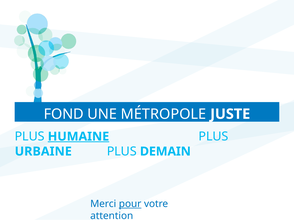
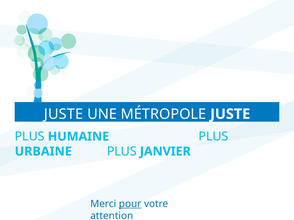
FOND at (64, 114): FOND -> JUSTE
HUMAINE underline: present -> none
DEMAIN: DEMAIN -> JANVIER
